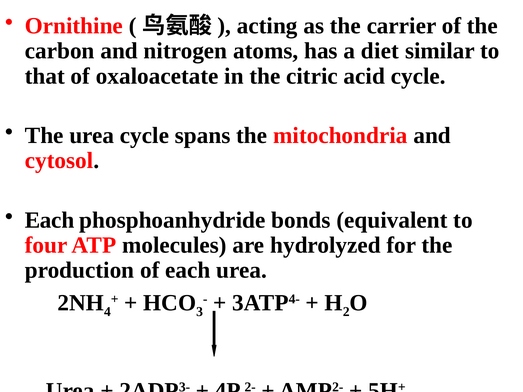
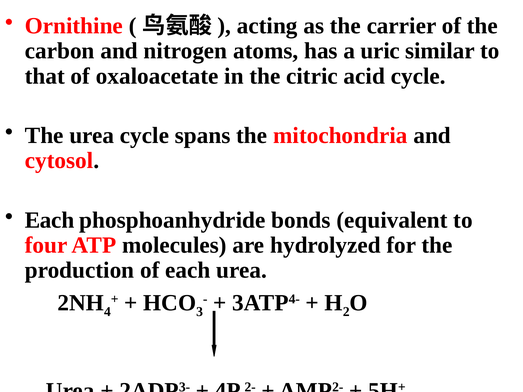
diet: diet -> uric
